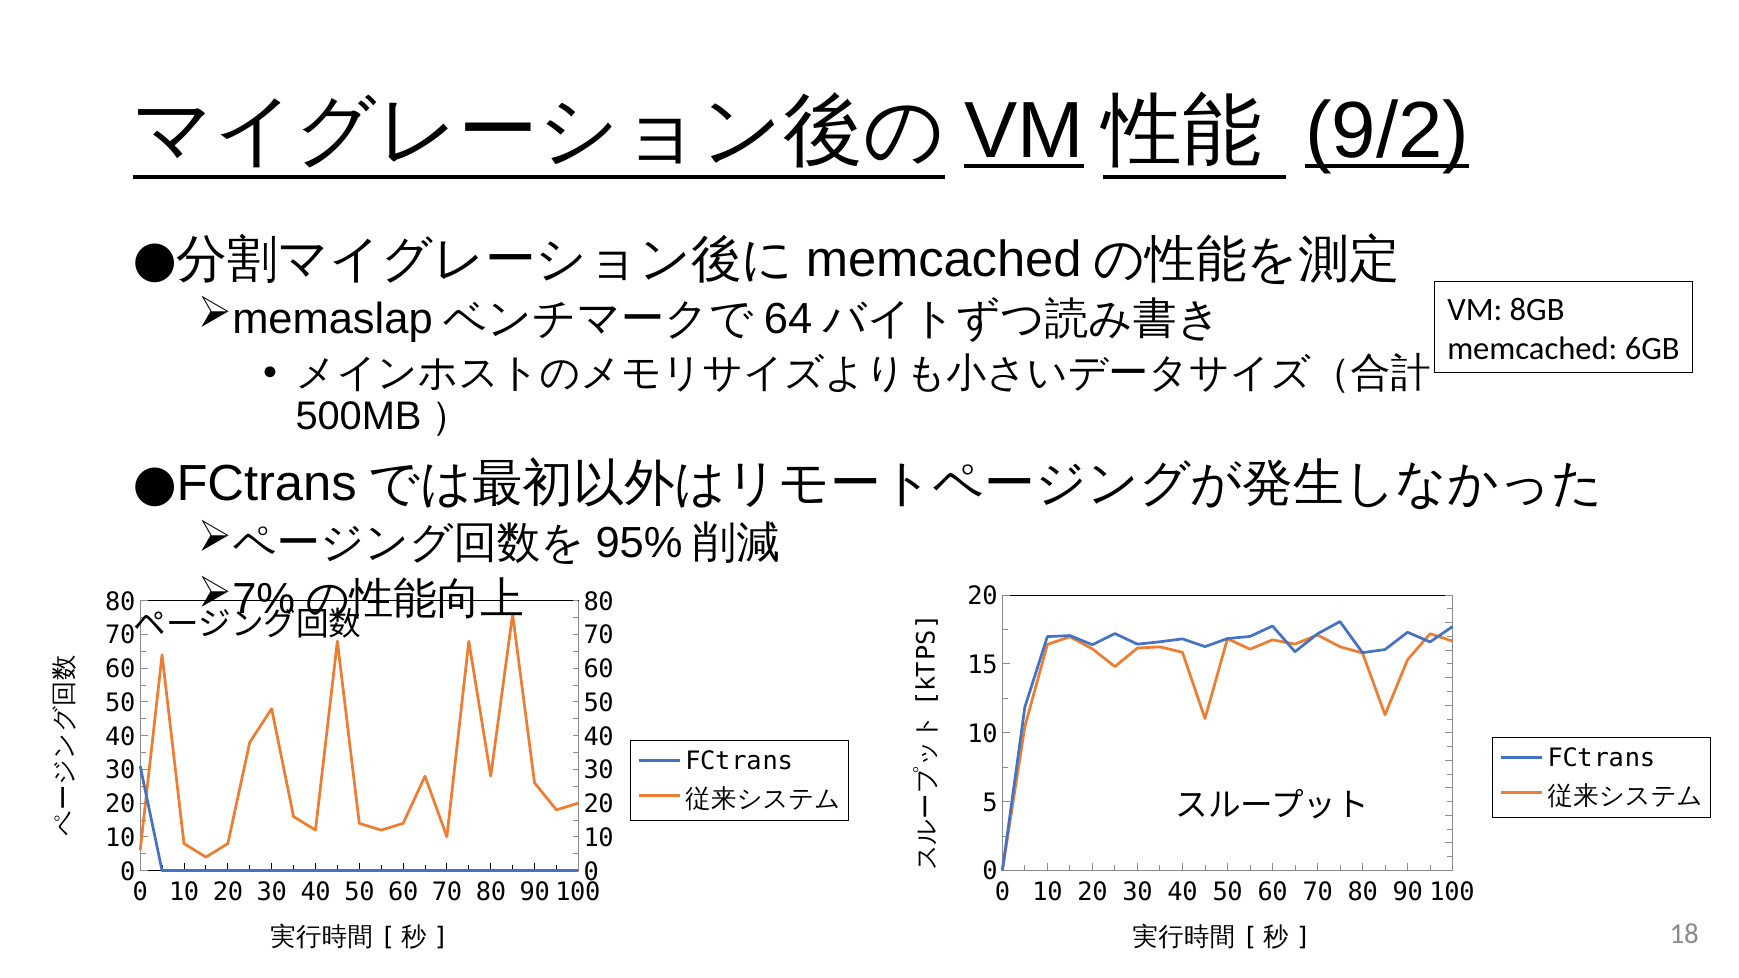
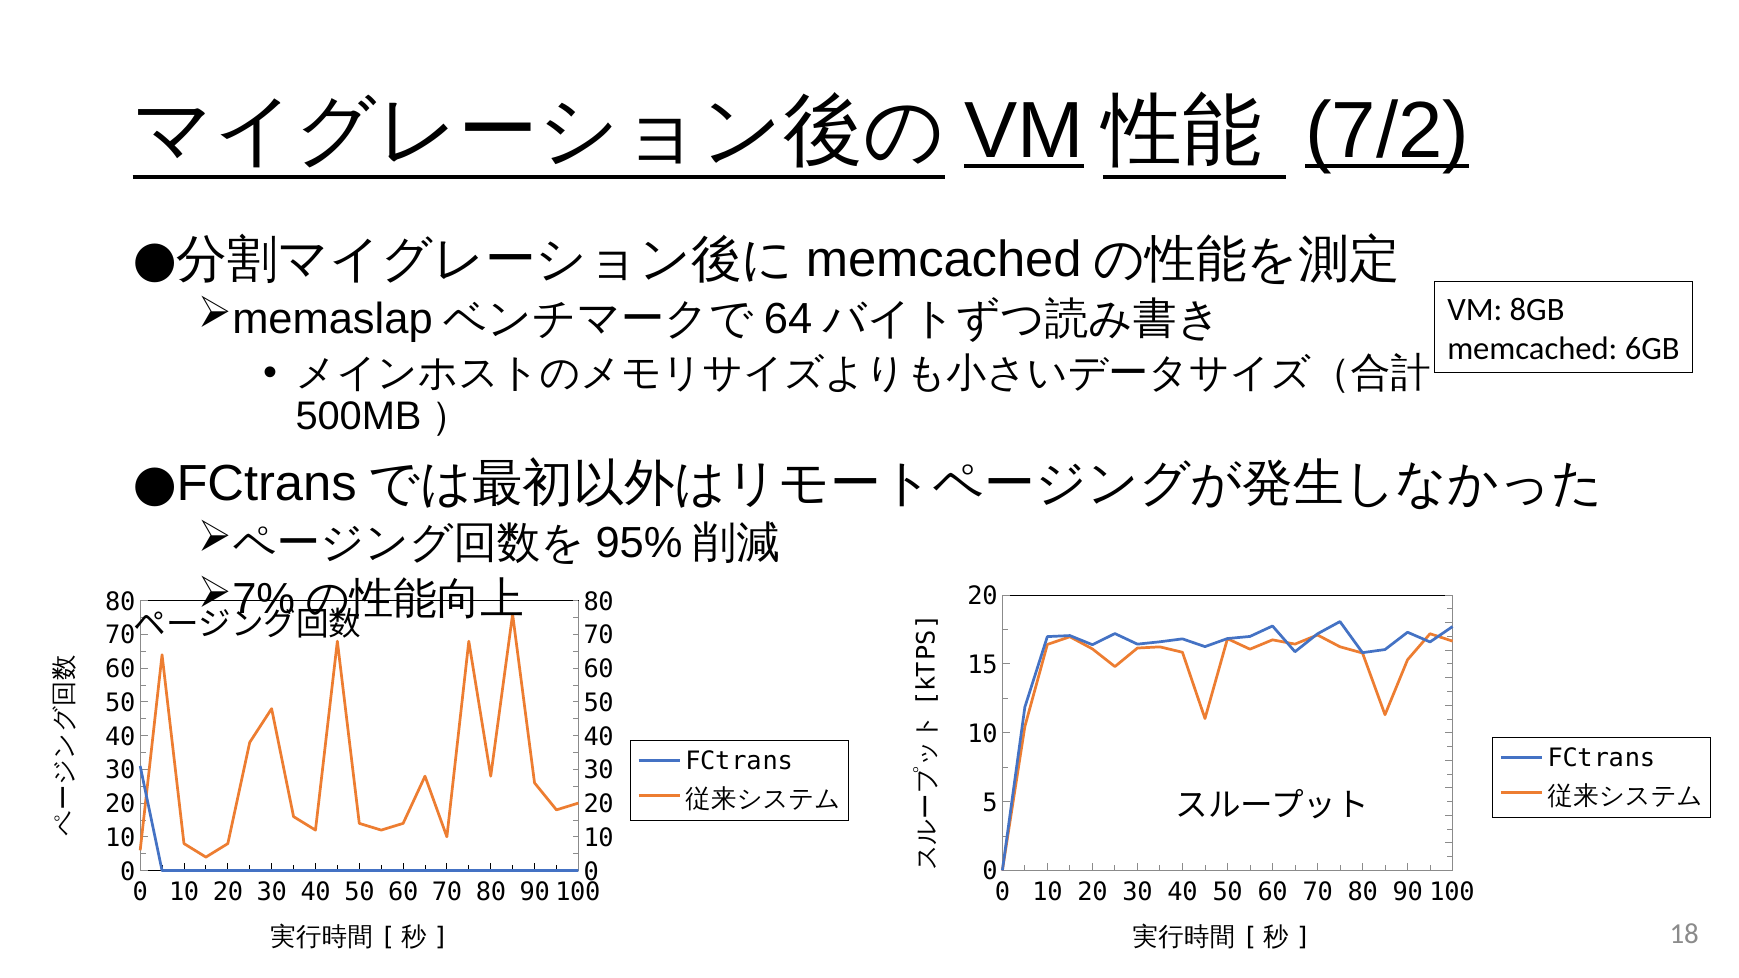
9/2: 9/2 -> 7/2
